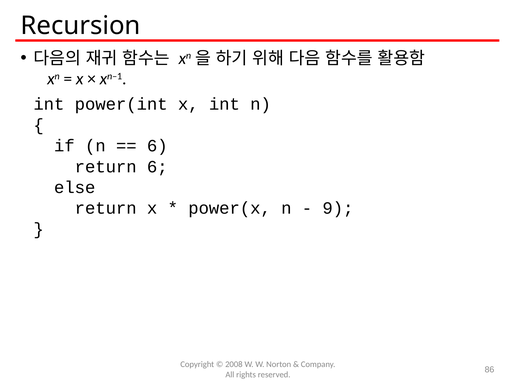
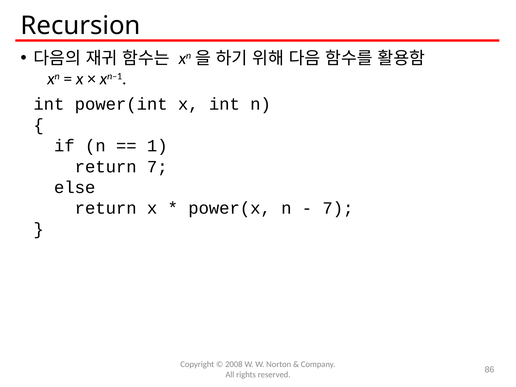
6 at (157, 146): 6 -> 1
return 6: 6 -> 7
9 at (338, 208): 9 -> 7
